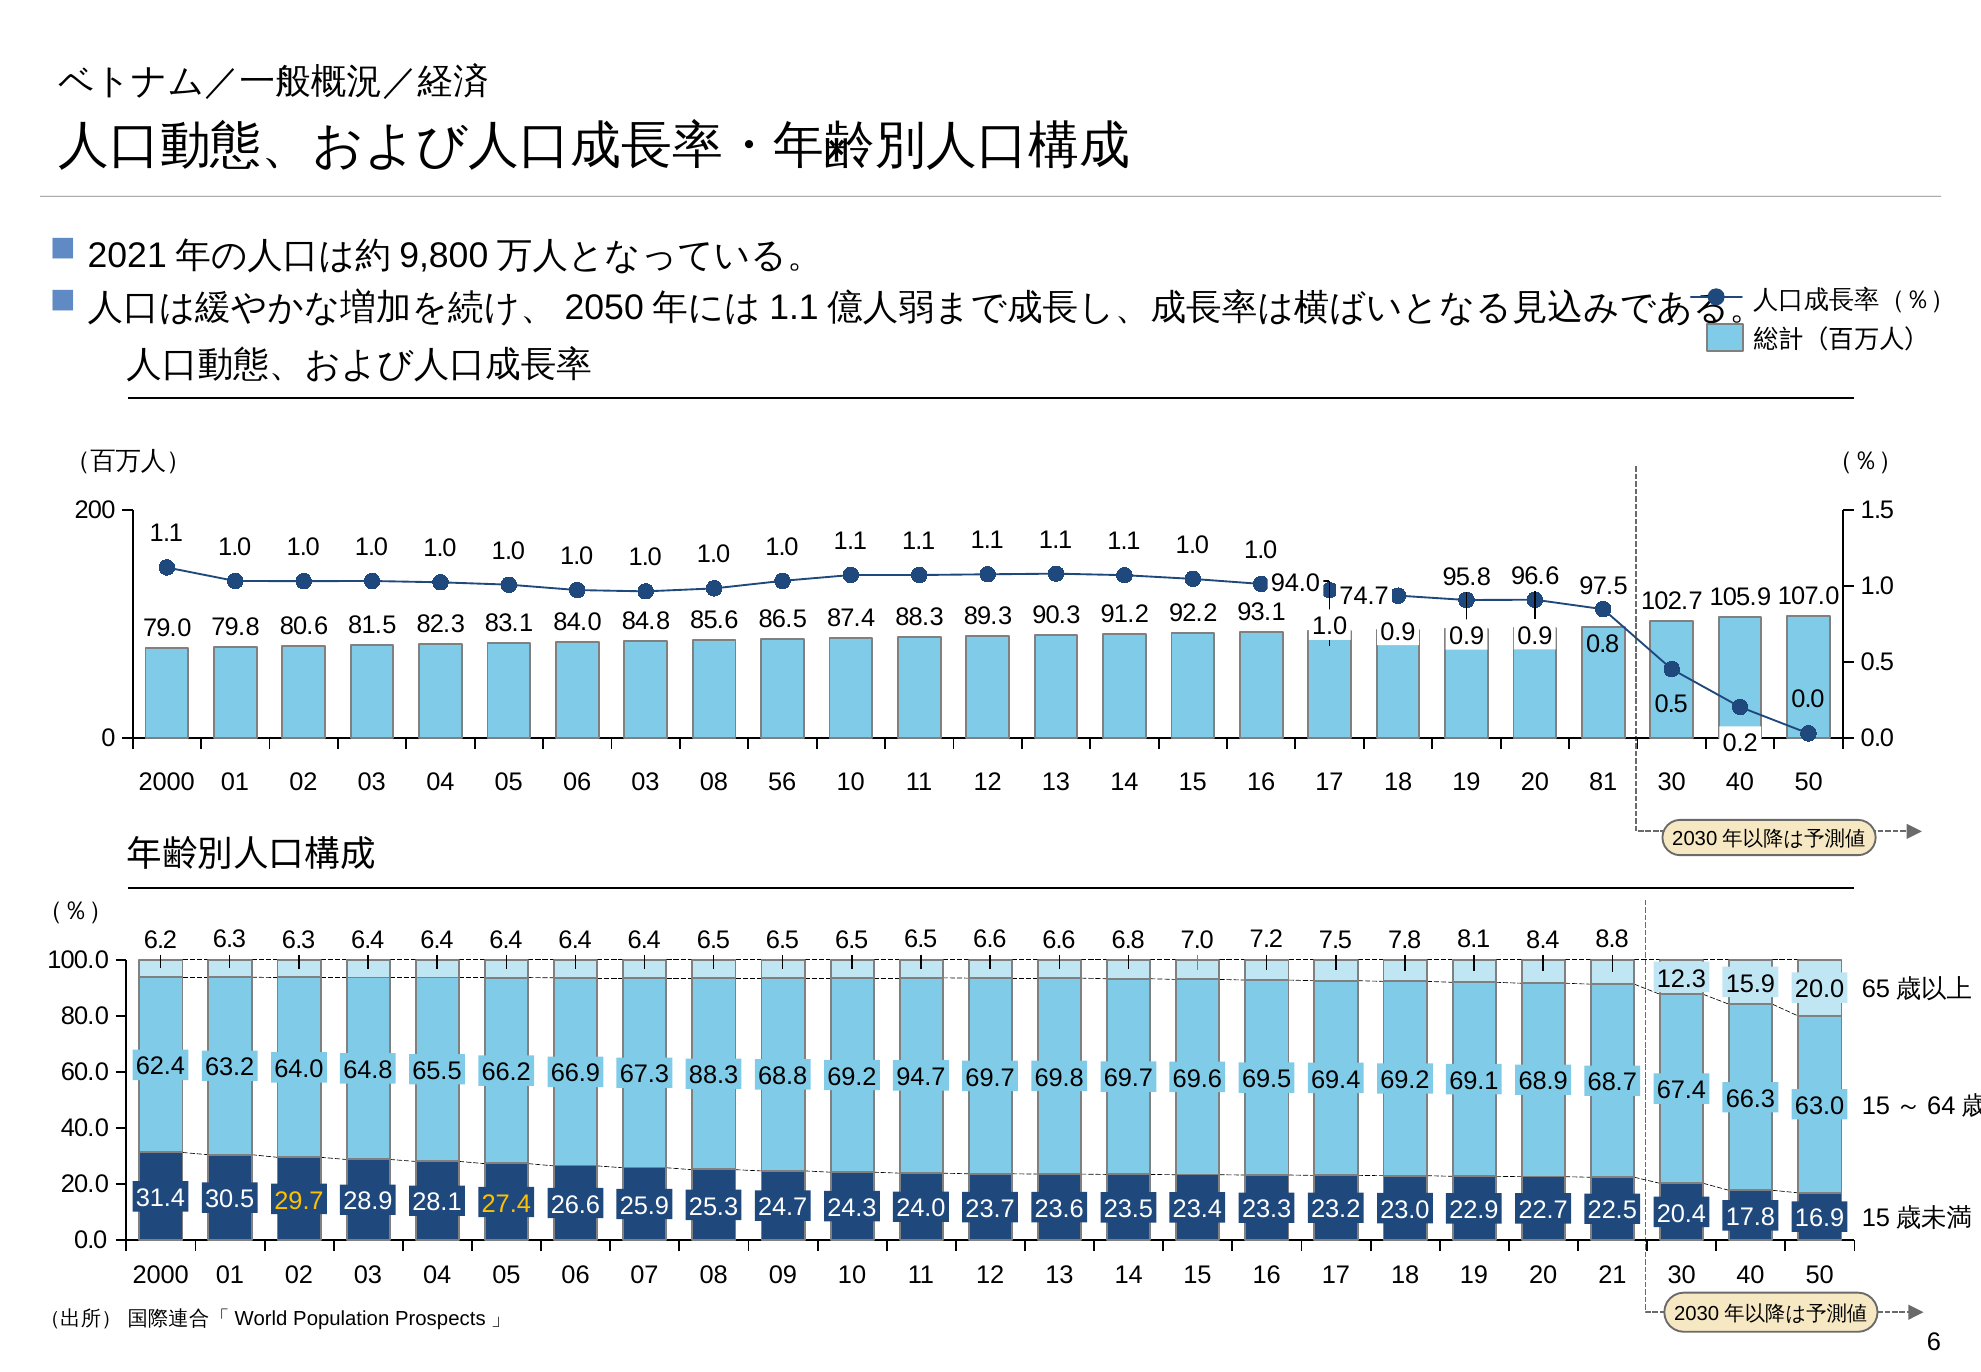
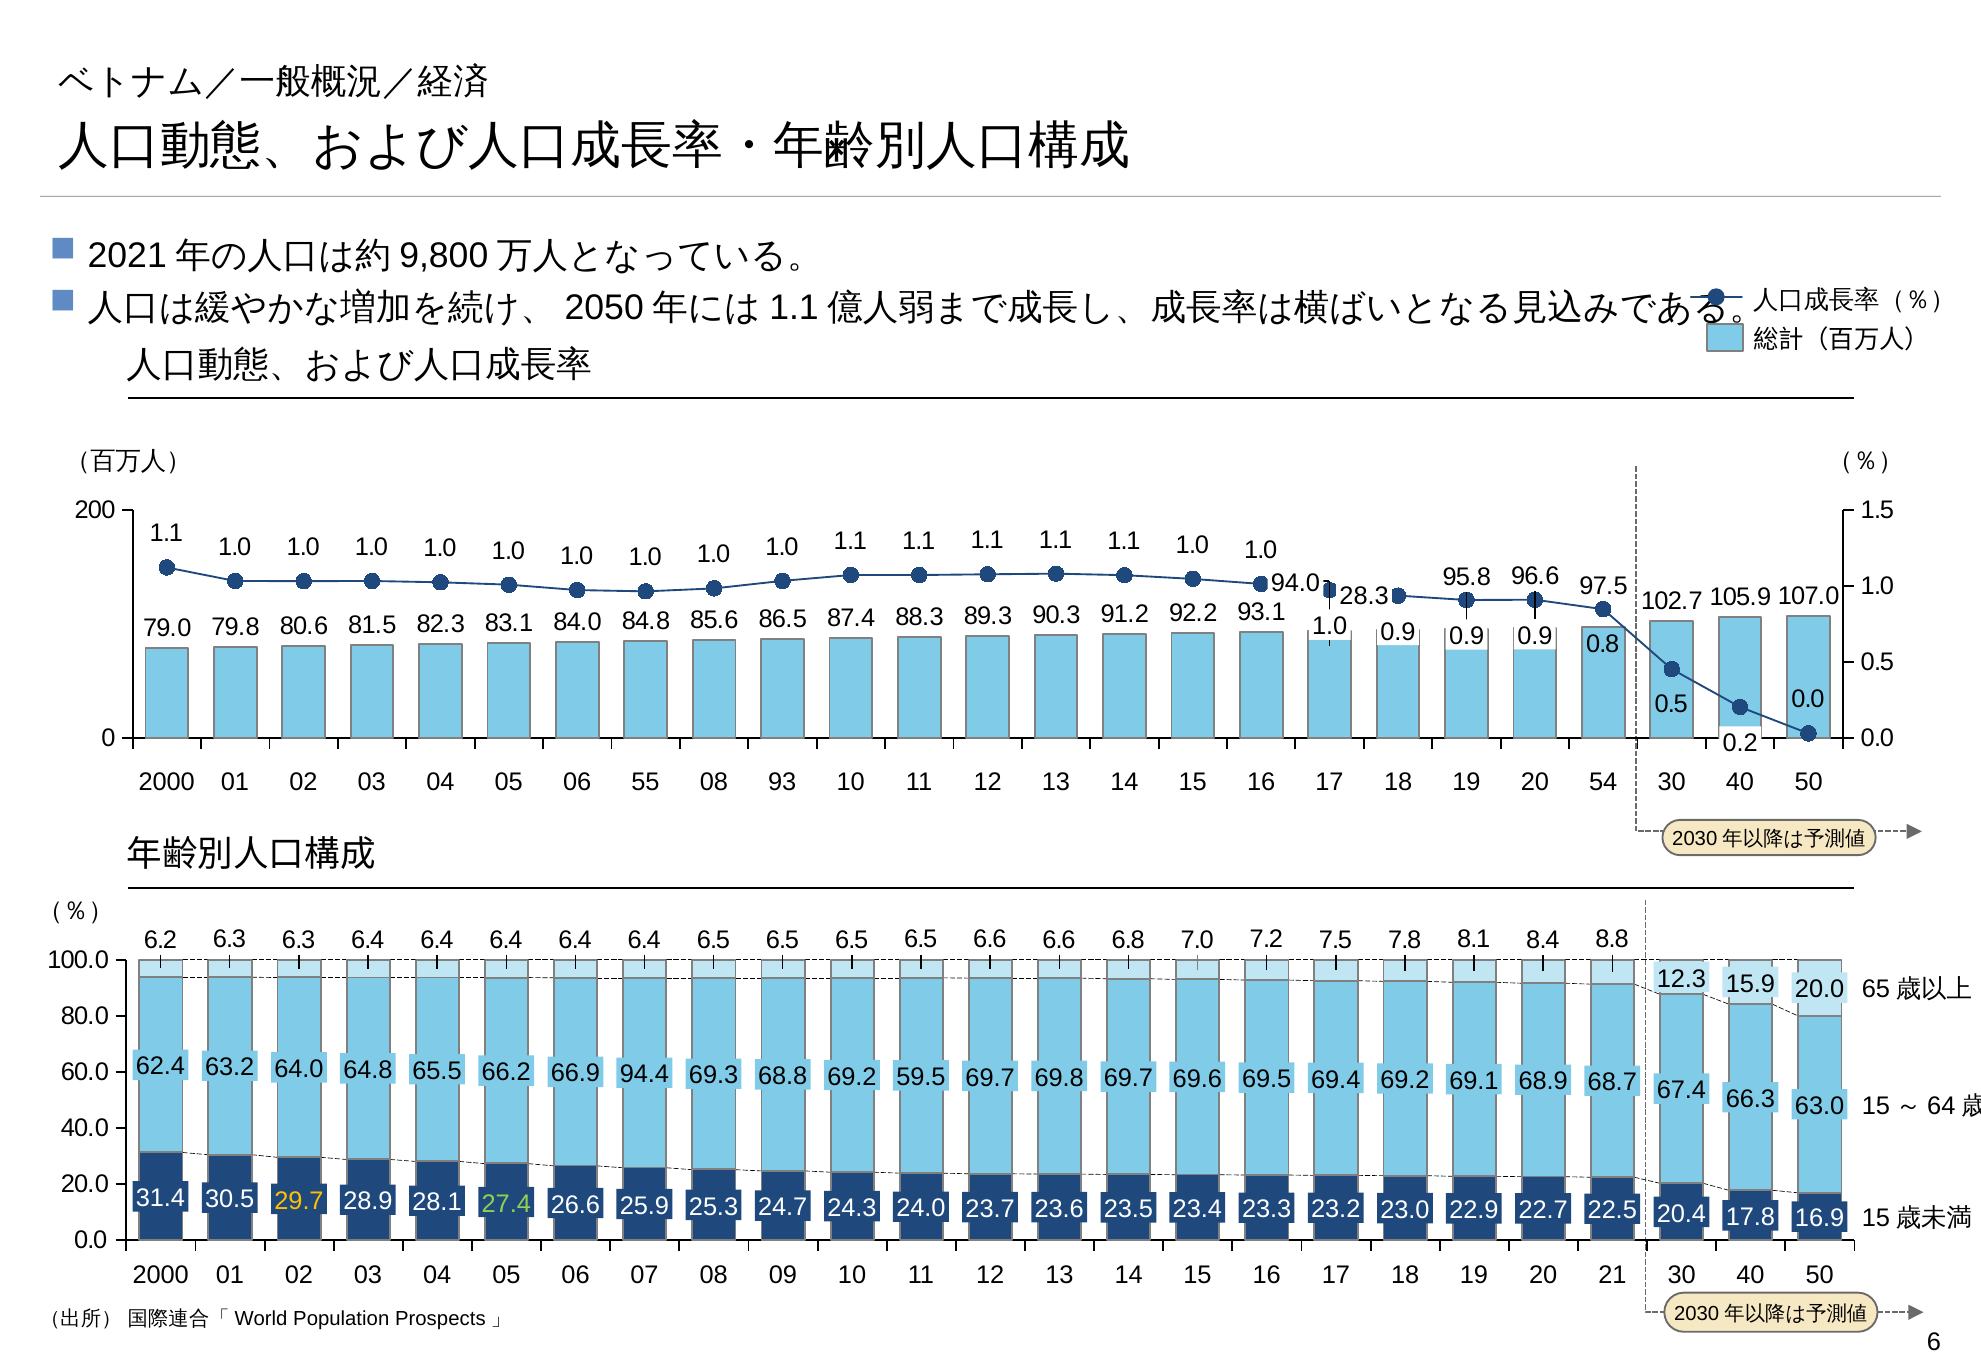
74.7: 74.7 -> 28.3
06 03: 03 -> 55
56: 56 -> 93
81: 81 -> 54
67.3: 67.3 -> 94.4
88.3 at (714, 1075): 88.3 -> 69.3
94.7: 94.7 -> 59.5
27.4 colour: yellow -> light green
